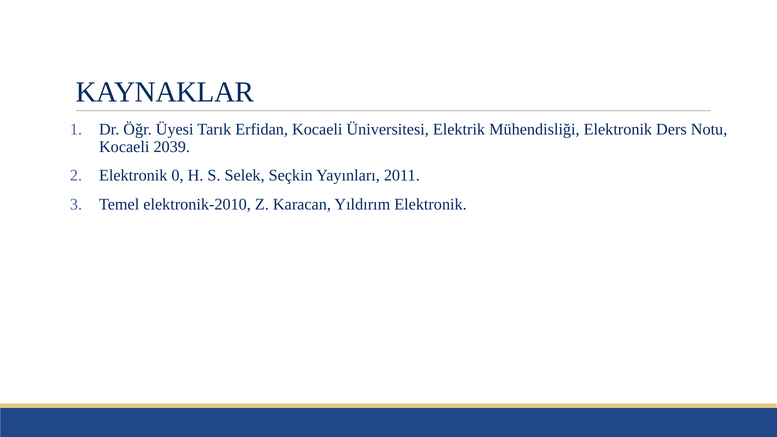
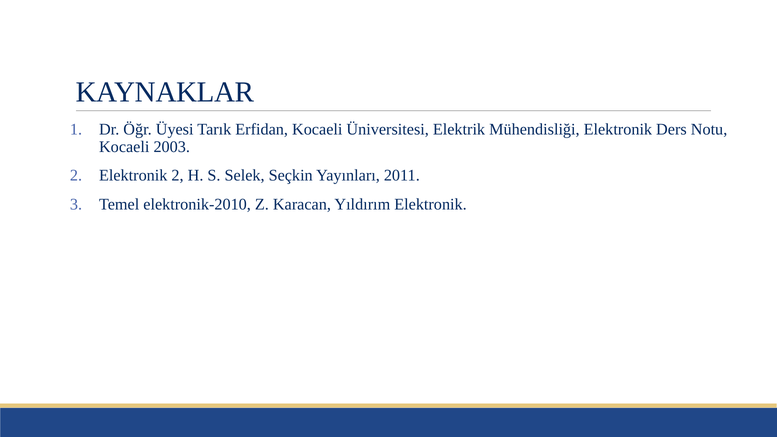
2039: 2039 -> 2003
Elektronik 0: 0 -> 2
